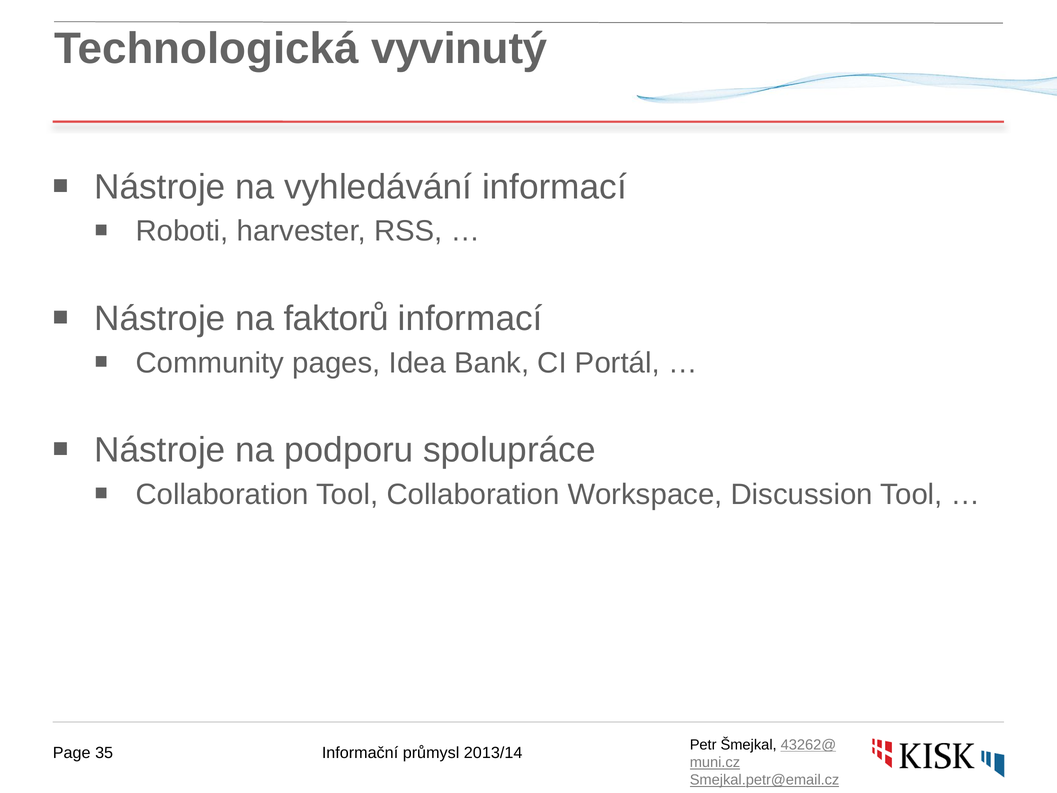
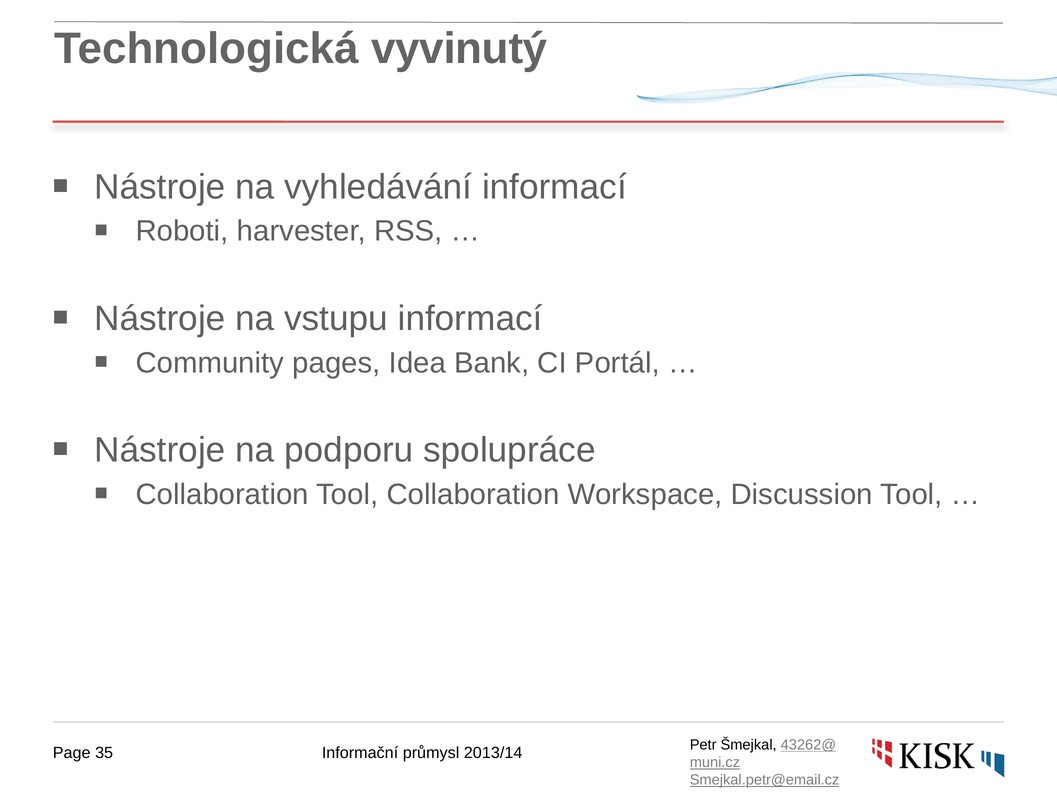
faktorů: faktorů -> vstupu
